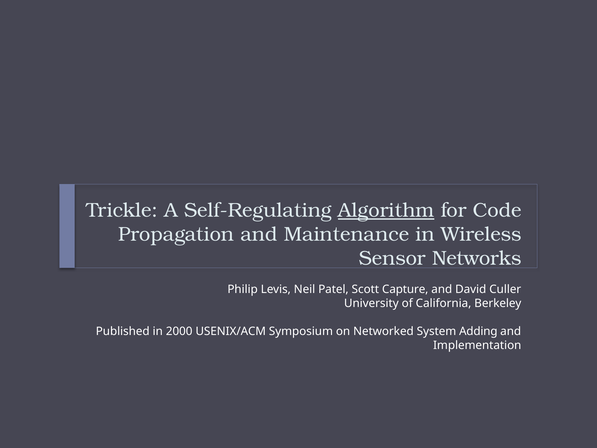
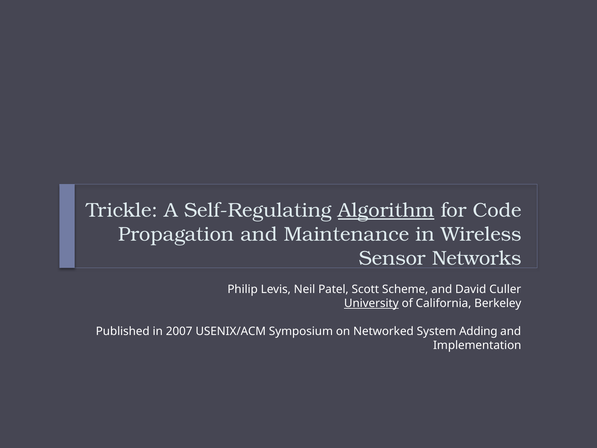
Capture: Capture -> Scheme
University underline: none -> present
2000: 2000 -> 2007
